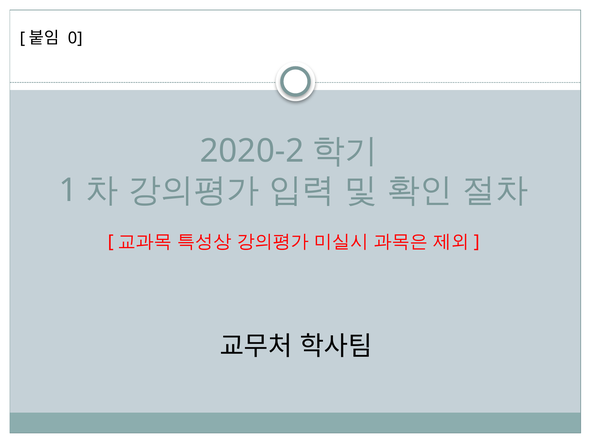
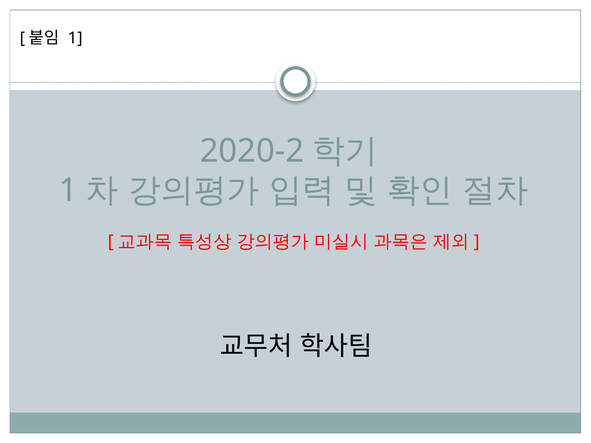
0 at (75, 38): 0 -> 1
